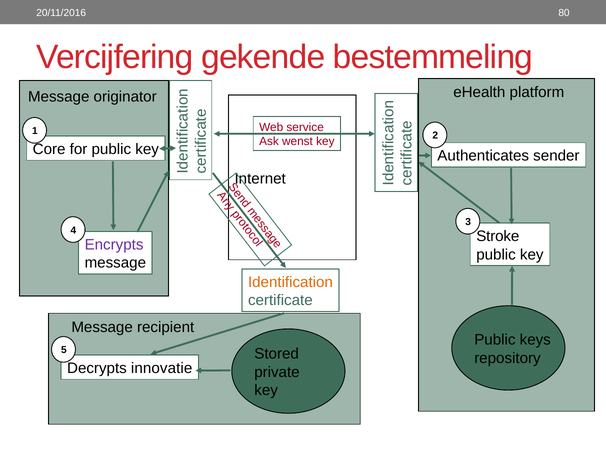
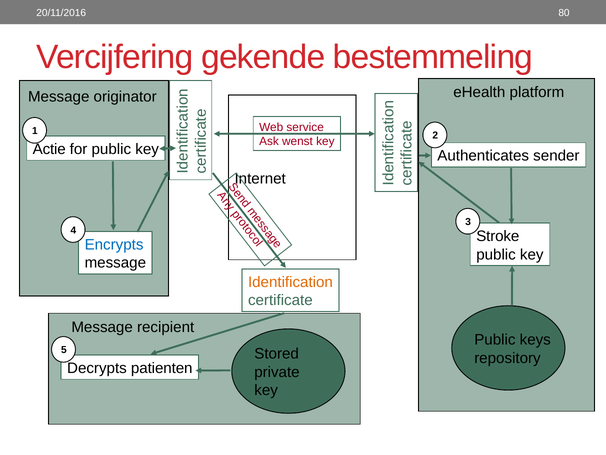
Core: Core -> Actie
Encrypts colour: purple -> blue
innovatie: innovatie -> patienten
